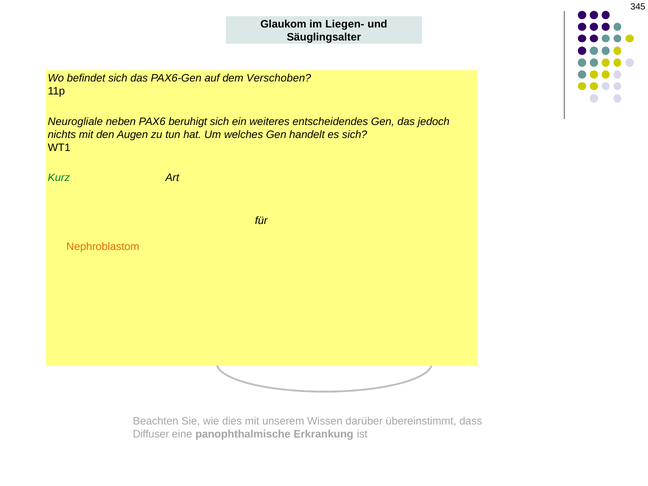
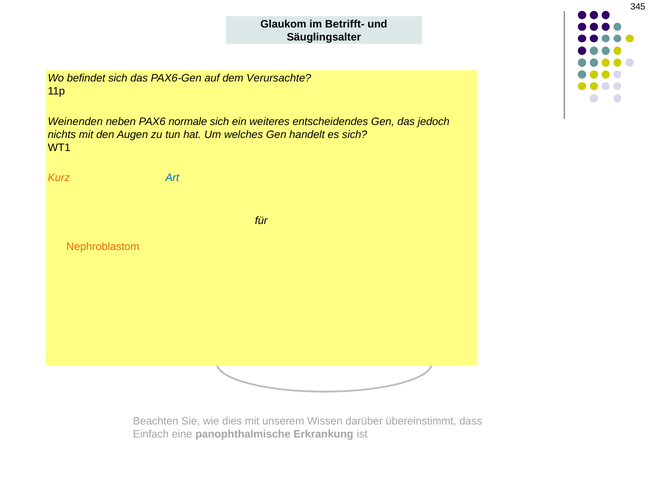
Liegen-: Liegen- -> Betrifft-
Verschoben: Verschoben -> Verursachte
Neurogliale: Neurogliale -> Weinenden
beruhigt: beruhigt -> normale
Kurz colour: green -> orange
Art at (172, 178) colour: black -> blue
Diffuser: Diffuser -> Einfach
